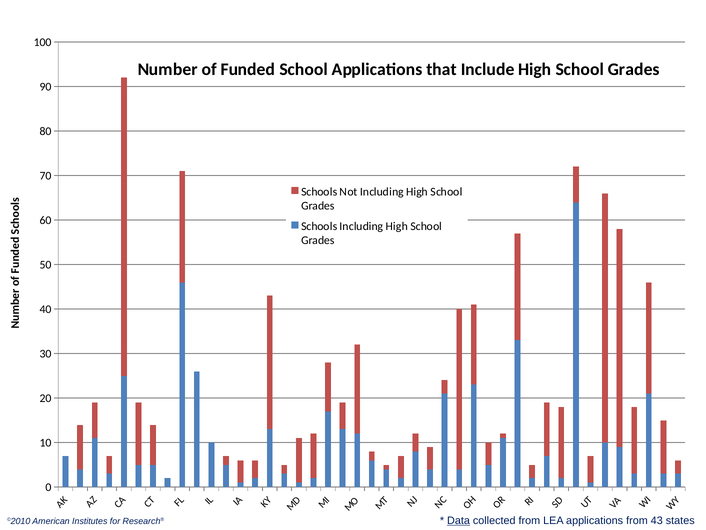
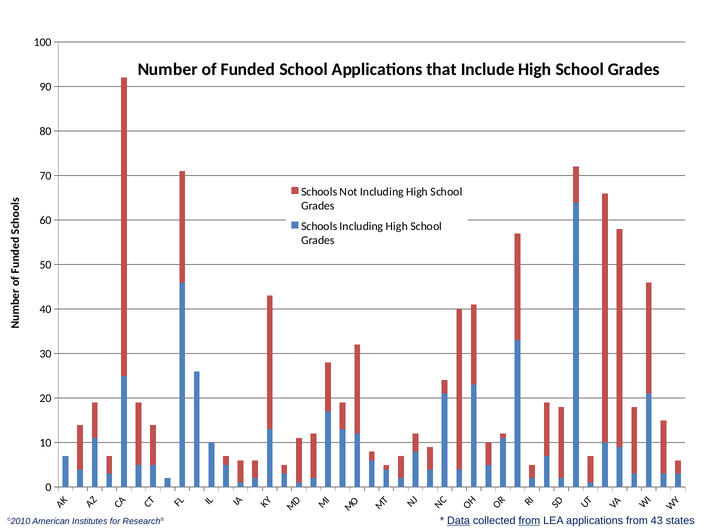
from at (529, 520) underline: none -> present
